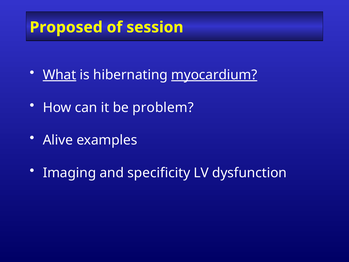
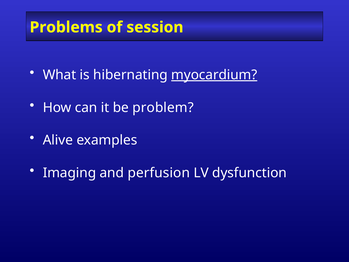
Proposed: Proposed -> Problems
What underline: present -> none
specificity: specificity -> perfusion
